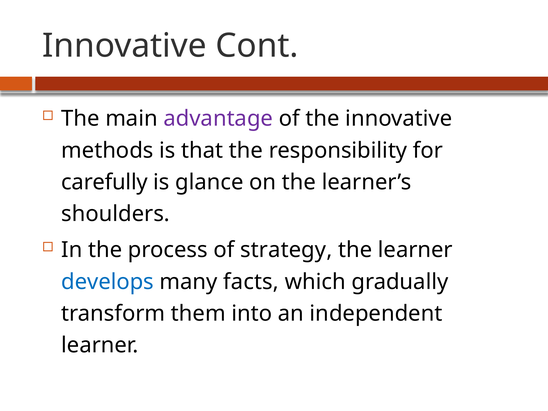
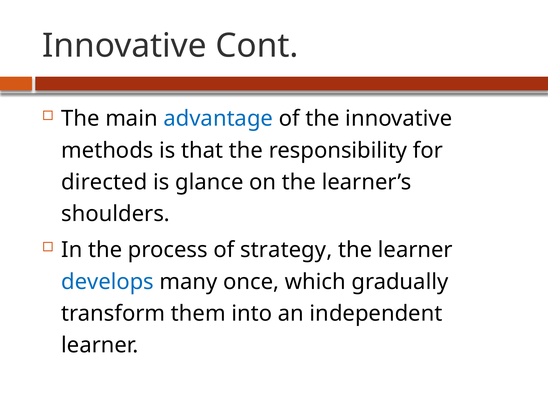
advantage colour: purple -> blue
carefully: carefully -> directed
facts: facts -> once
